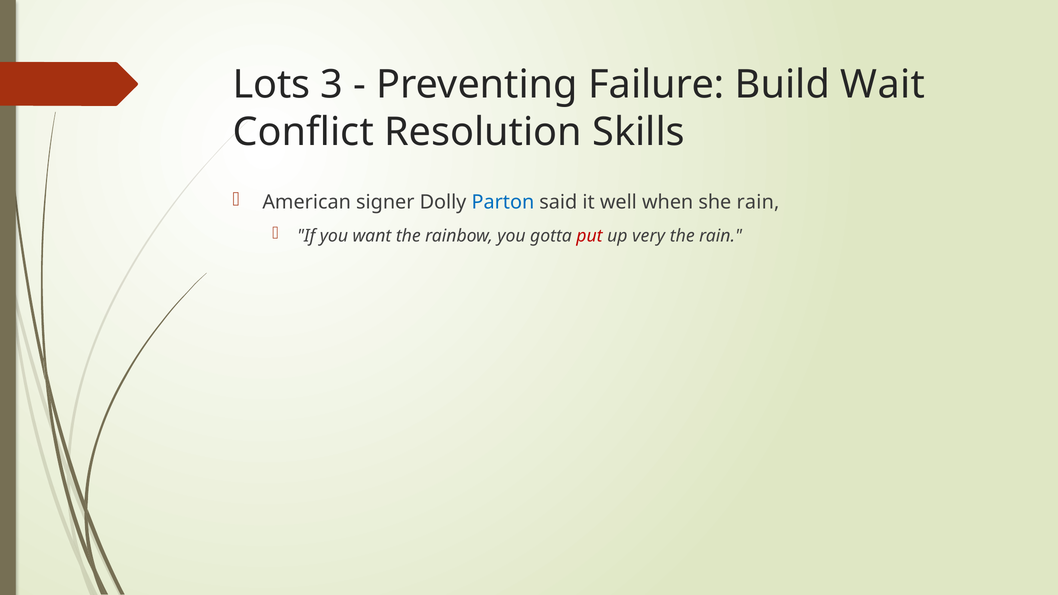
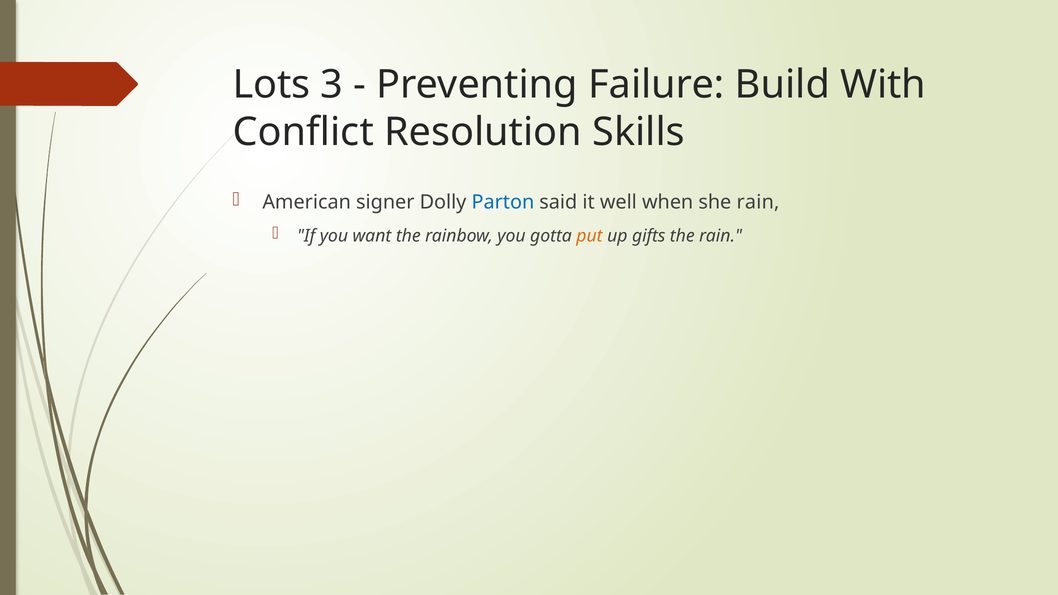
Wait: Wait -> With
put colour: red -> orange
very: very -> gifts
